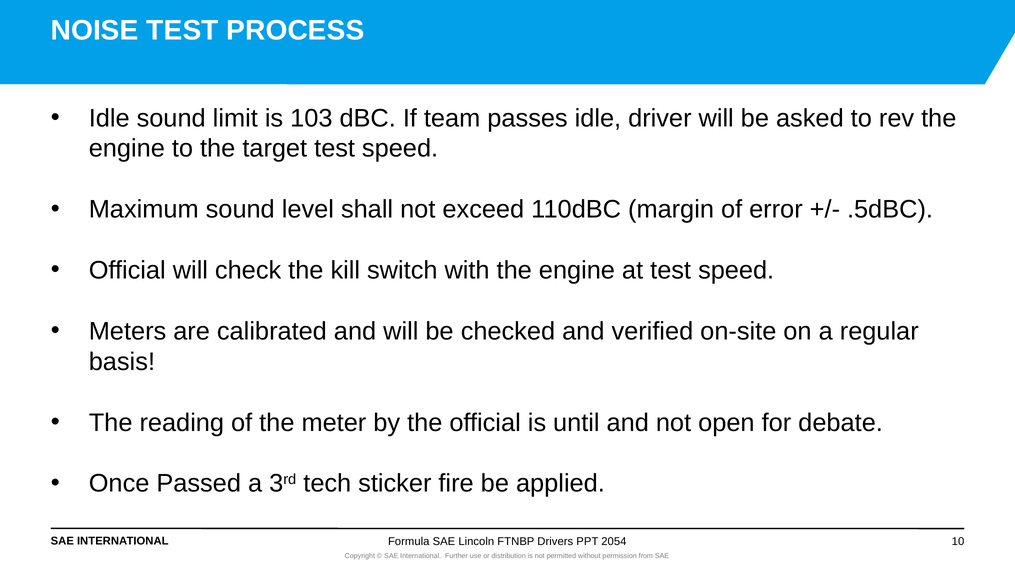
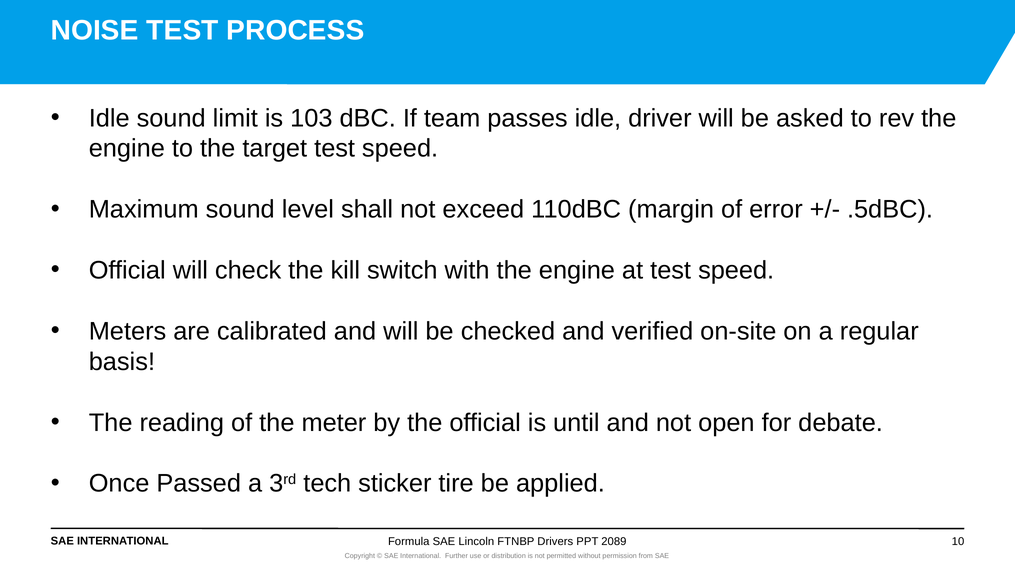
fire: fire -> tire
2054: 2054 -> 2089
